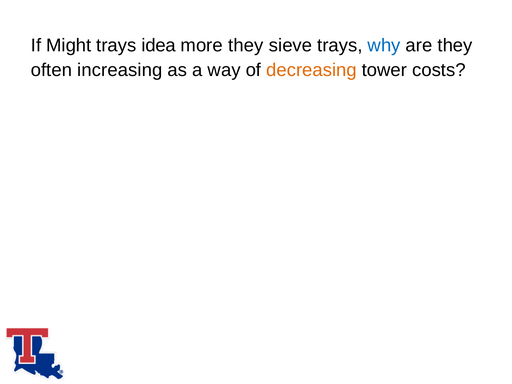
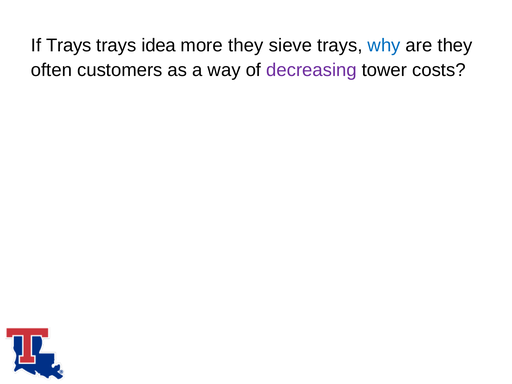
If Might: Might -> Trays
increasing: increasing -> customers
decreasing colour: orange -> purple
